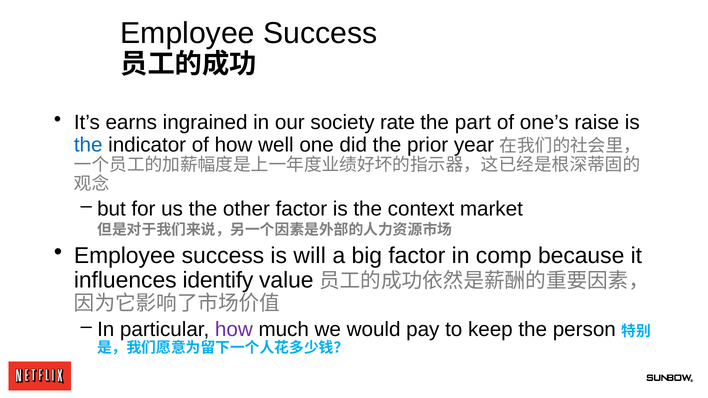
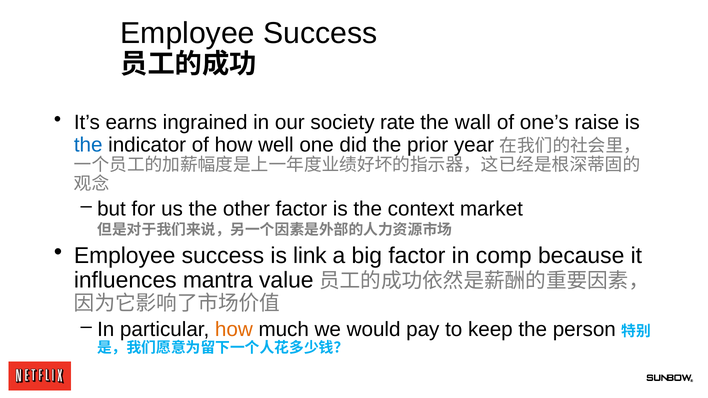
part: part -> wall
will: will -> link
identify: identify -> mantra
how at (234, 330) colour: purple -> orange
